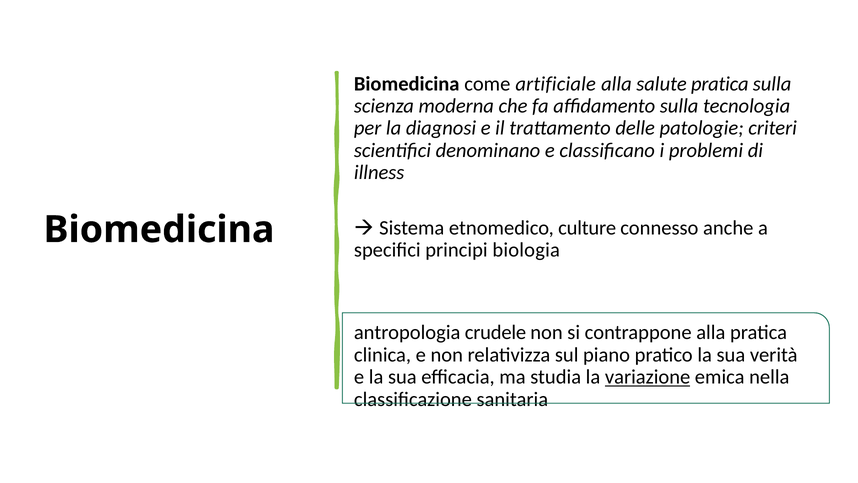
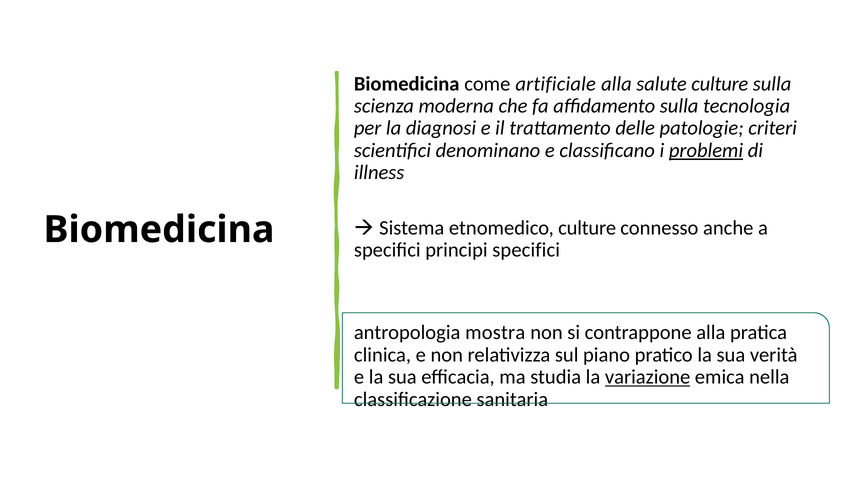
salute pratica: pratica -> culture
problemi underline: none -> present
principi biologia: biologia -> specifici
crudele: crudele -> mostra
